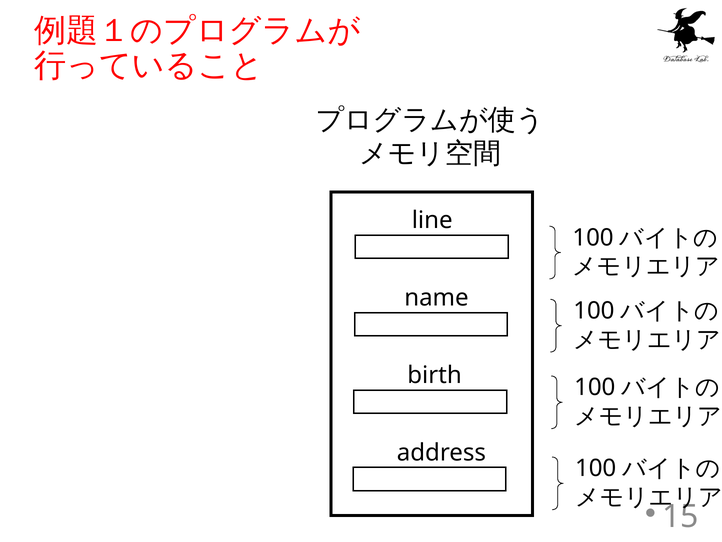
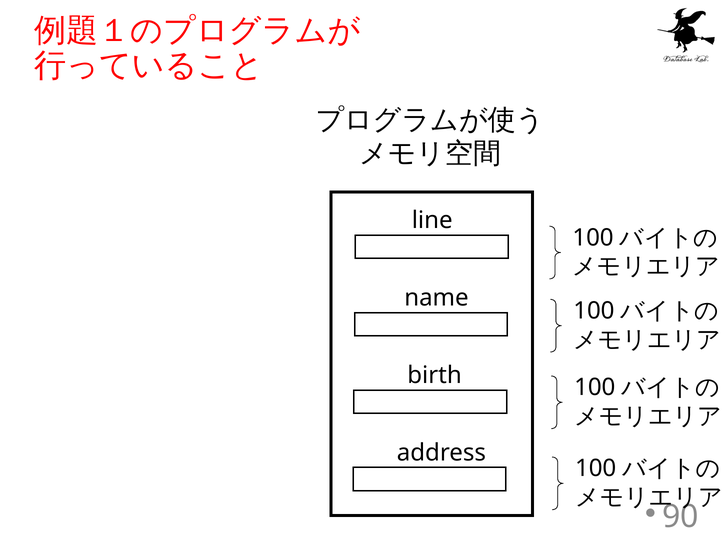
15: 15 -> 90
